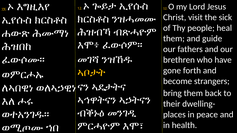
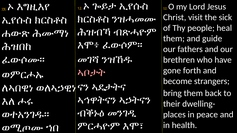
ኣቦታት colour: yellow -> pink
